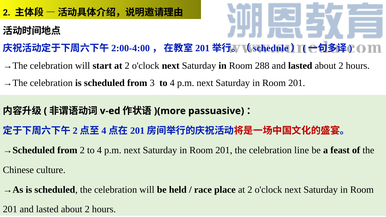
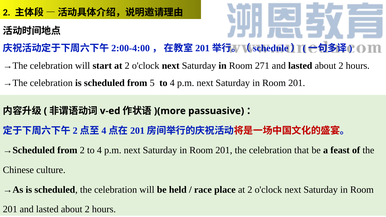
288: 288 -> 271
3: 3 -> 5
line: line -> that
